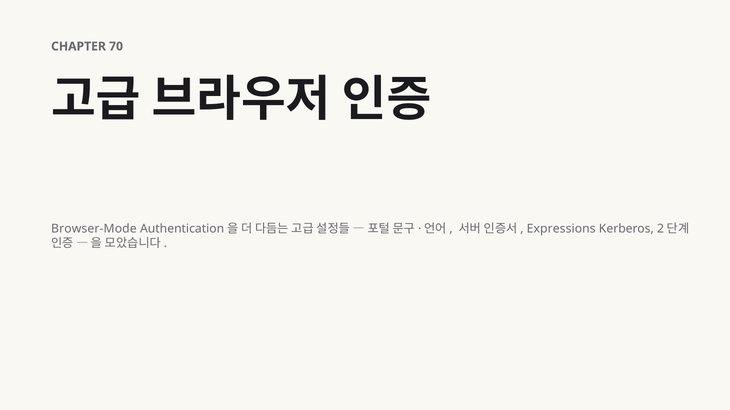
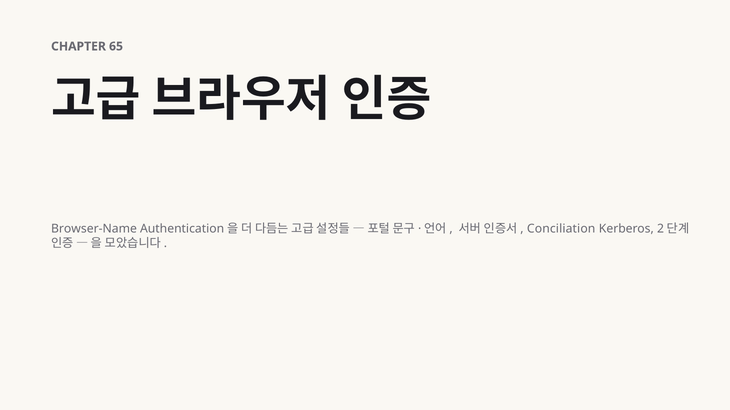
70: 70 -> 65
Browser-Mode: Browser-Mode -> Browser-Name
Expressions: Expressions -> Conciliation
